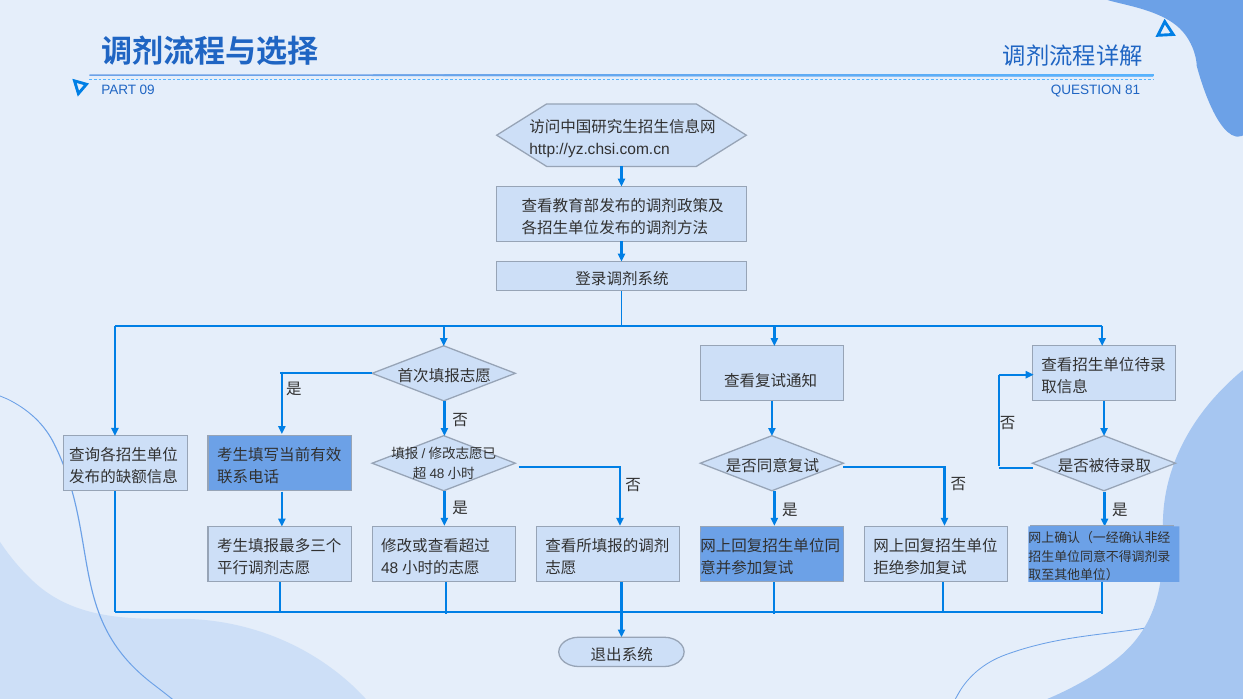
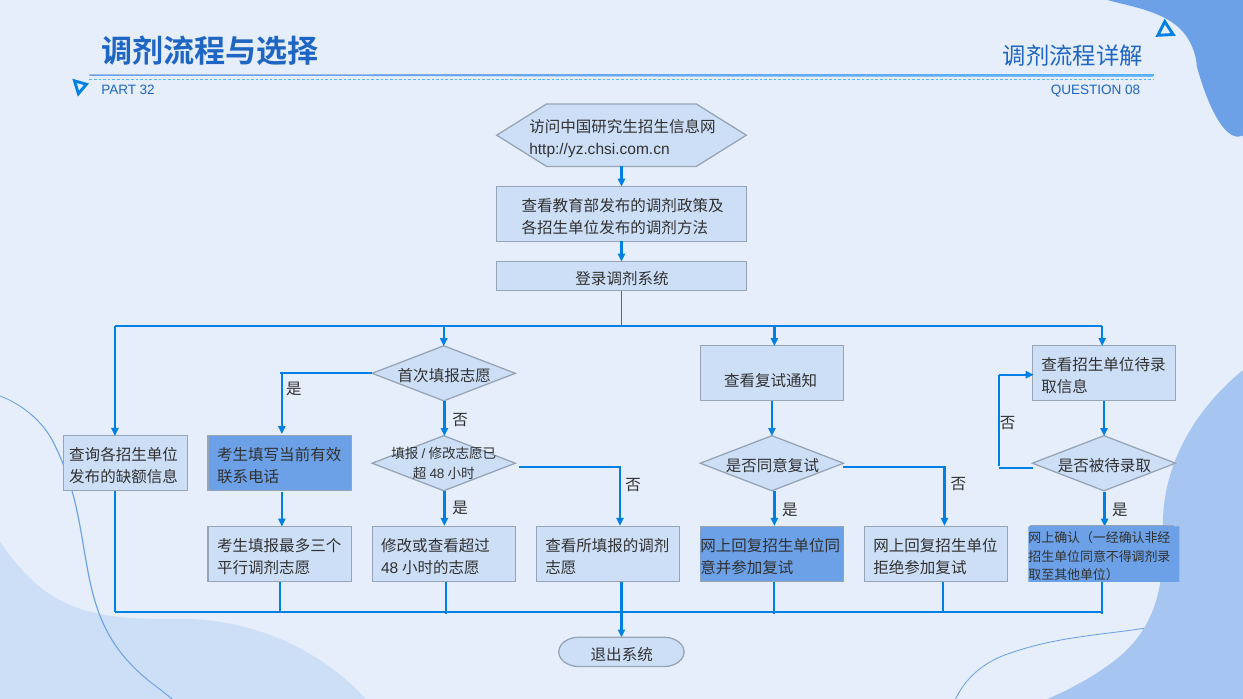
09: 09 -> 32
81: 81 -> 08
